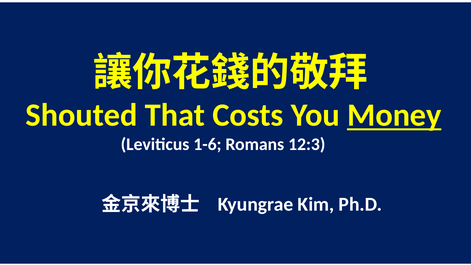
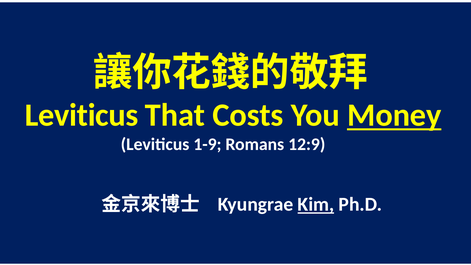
Shouted at (81, 115): Shouted -> Leviticus
1-6: 1-6 -> 1-9
12:3: 12:3 -> 12:9
Kim underline: none -> present
